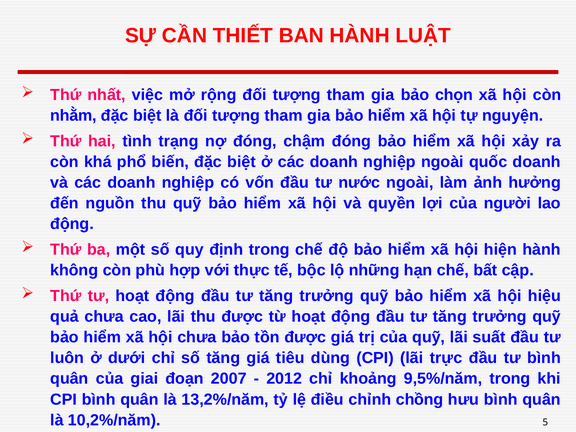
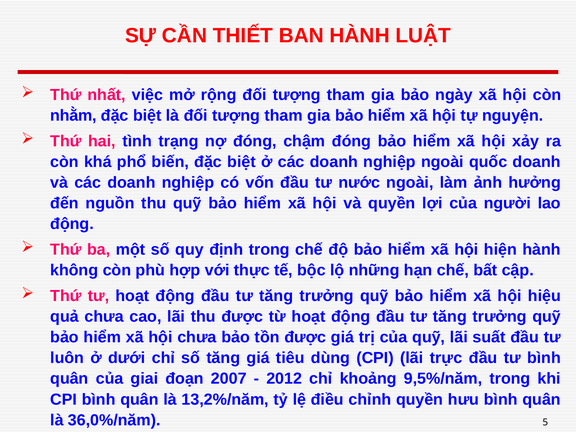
chọn: chọn -> ngày
chỉnh chồng: chồng -> quyền
10,2%/năm: 10,2%/năm -> 36,0%/năm
